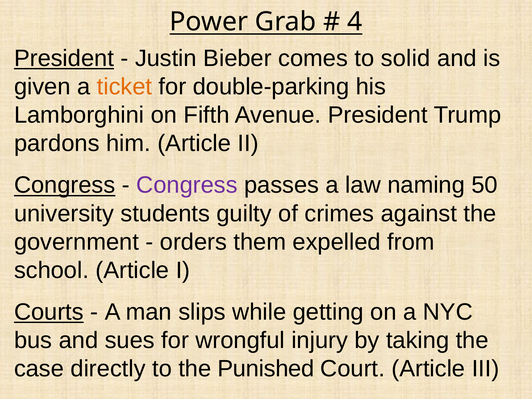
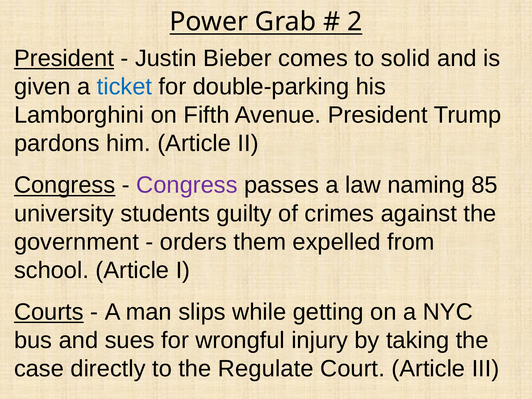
4: 4 -> 2
ticket colour: orange -> blue
50: 50 -> 85
Punished: Punished -> Regulate
